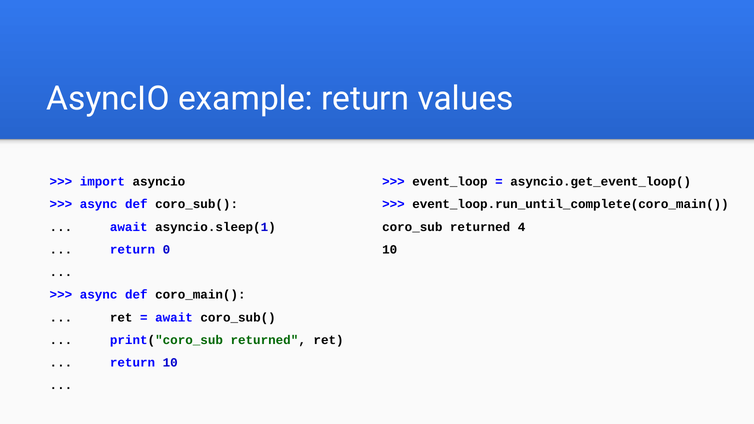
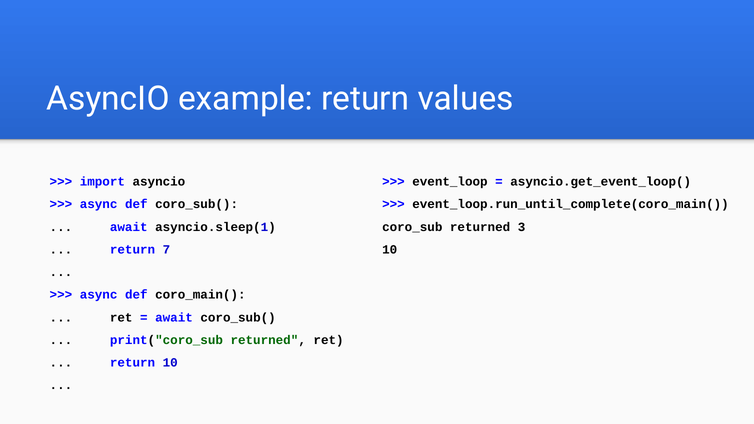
4: 4 -> 3
0: 0 -> 7
